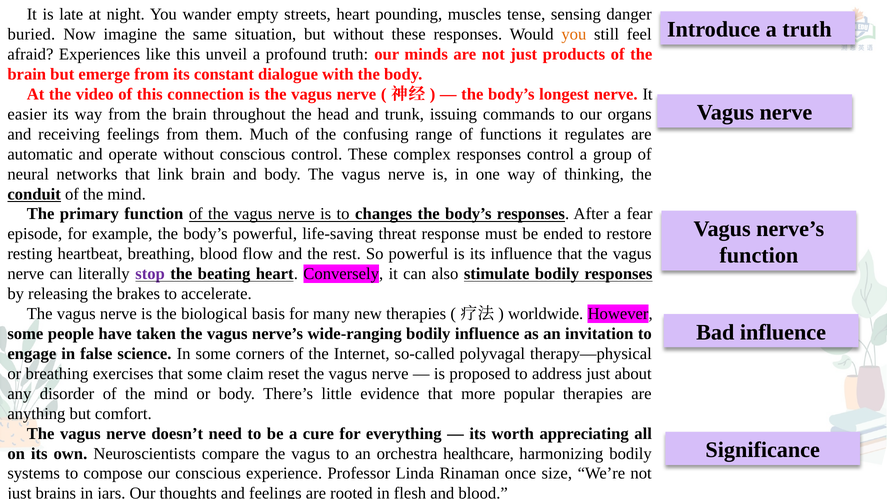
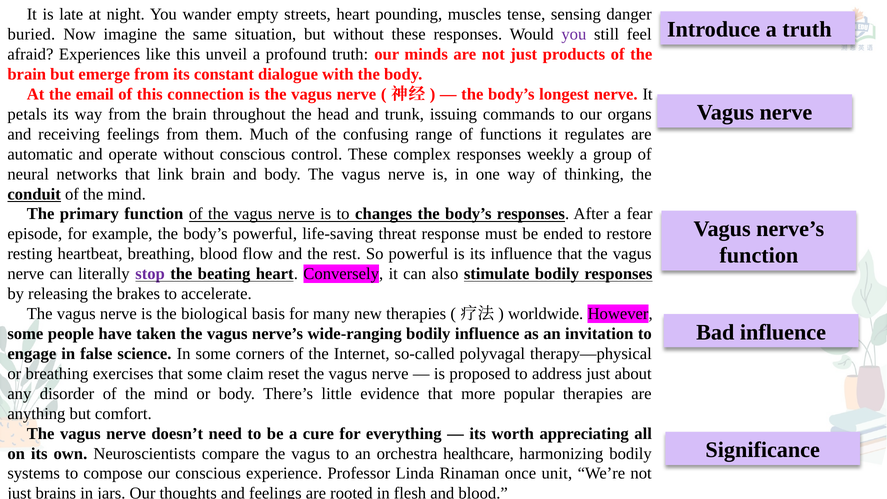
you at (574, 34) colour: orange -> purple
video: video -> email
easier: easier -> petals
responses control: control -> weekly
size: size -> unit
